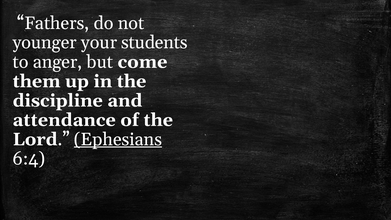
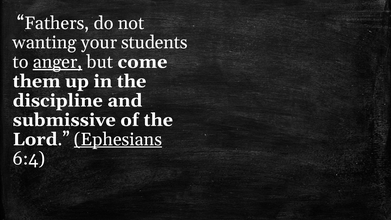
younger: younger -> wanting
anger underline: none -> present
attendance: attendance -> submissive
